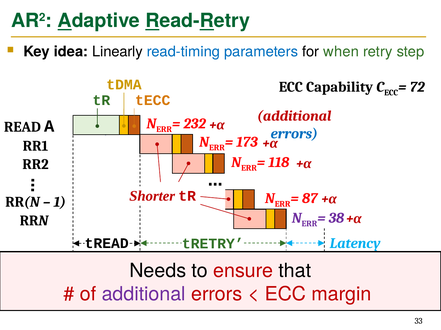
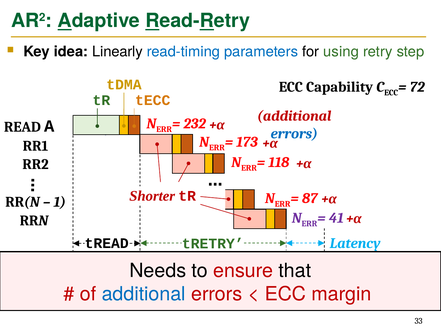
when: when -> using
38: 38 -> 41
additional at (144, 295) colour: purple -> blue
